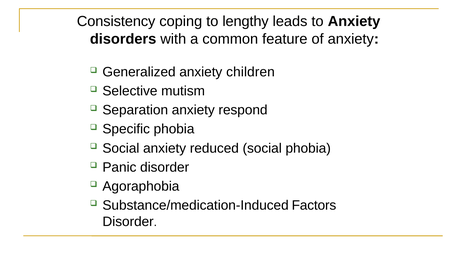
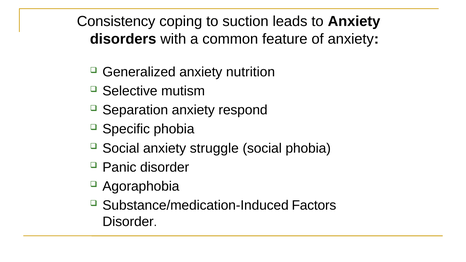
lengthy: lengthy -> suction
children: children -> nutrition
reduced: reduced -> struggle
